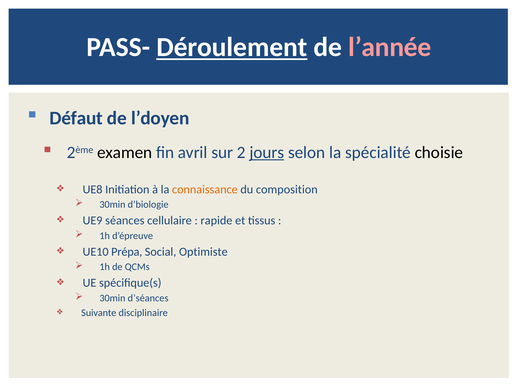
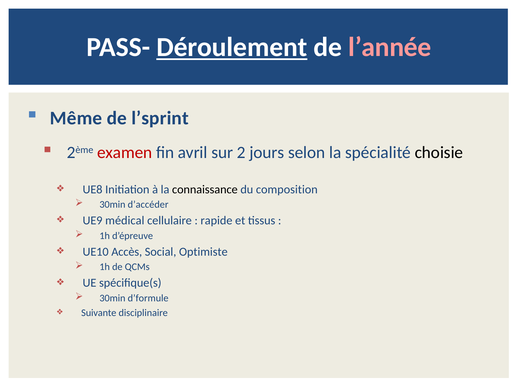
Défaut: Défaut -> Même
l’doyen: l’doyen -> l’sprint
examen colour: black -> red
jours underline: present -> none
connaissance colour: orange -> black
d’biologie: d’biologie -> d’accéder
séances: séances -> médical
Prépa: Prépa -> Accès
d’séances: d’séances -> d’formule
